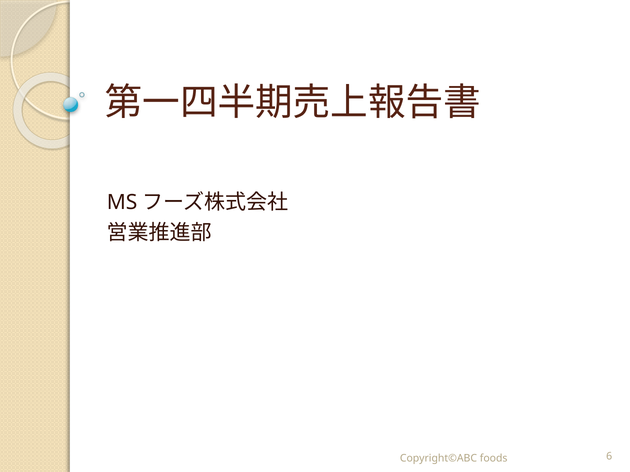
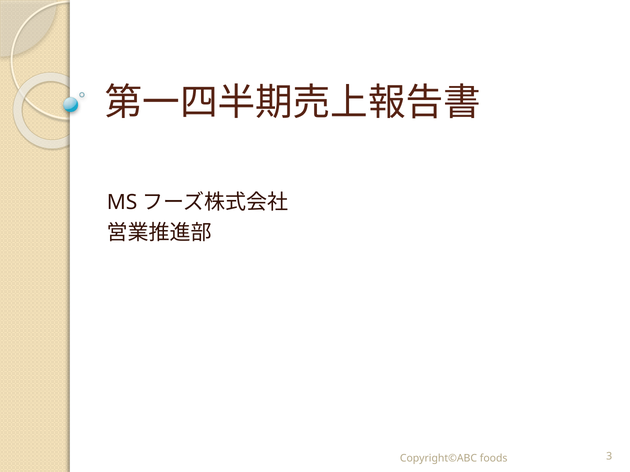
6: 6 -> 3
